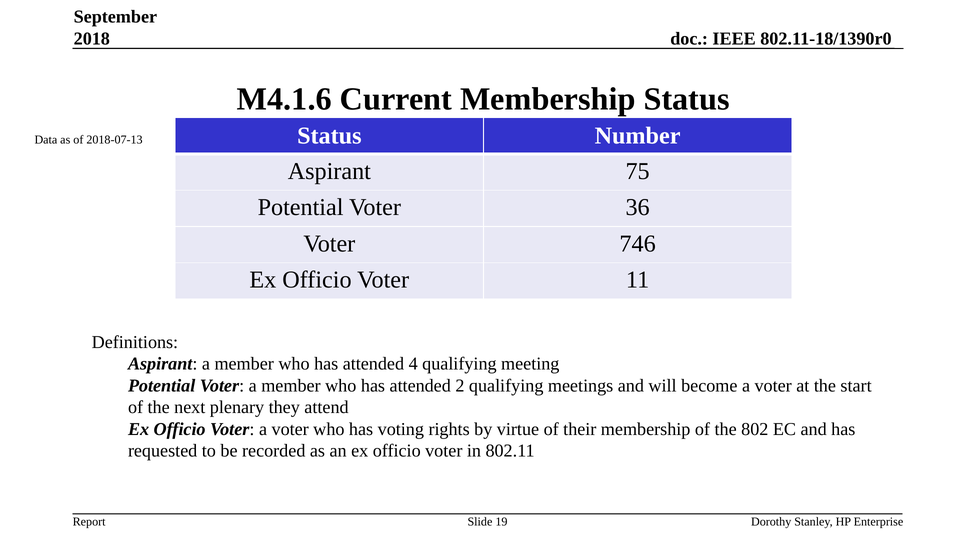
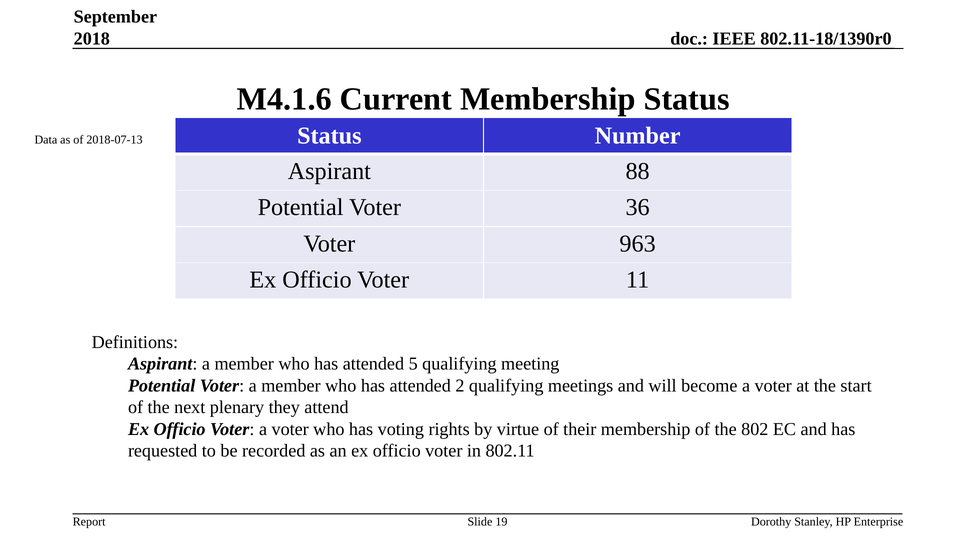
75: 75 -> 88
746: 746 -> 963
4: 4 -> 5
